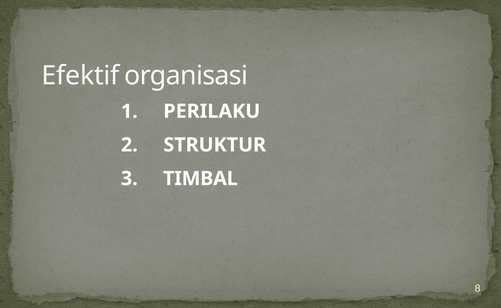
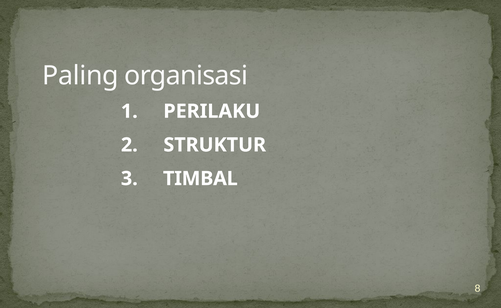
Efektif: Efektif -> Paling
